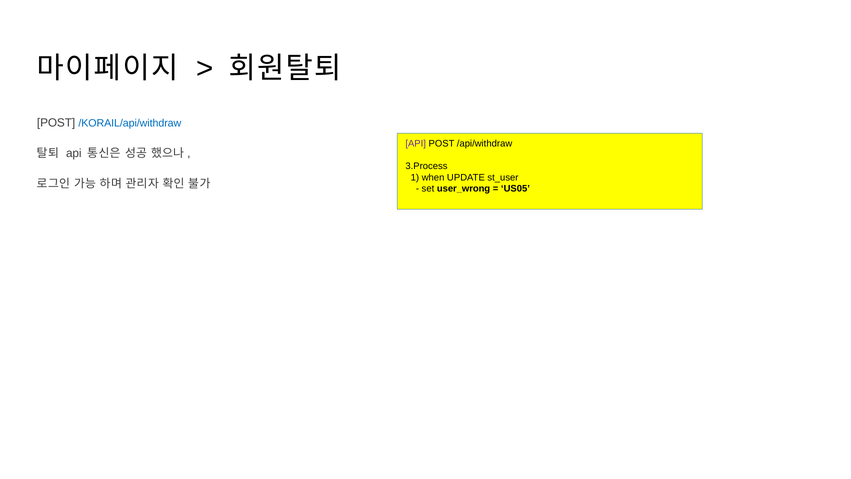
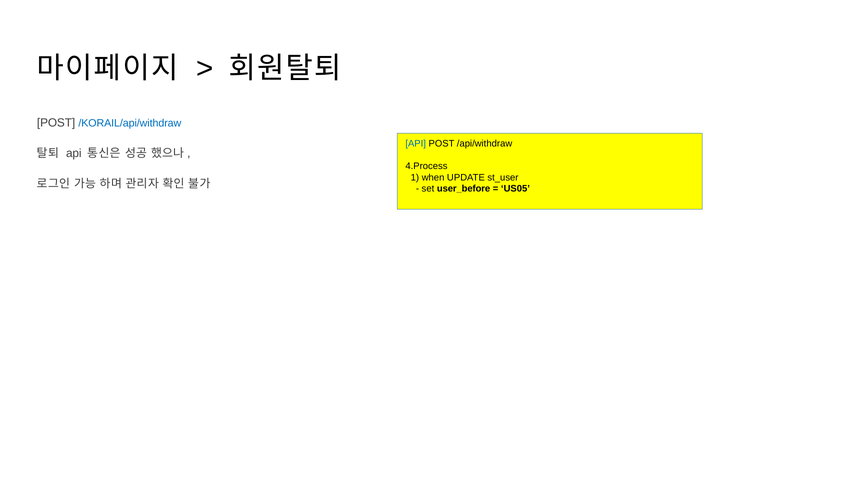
API at (416, 143) colour: purple -> blue
3.Process: 3.Process -> 4.Process
user_wrong: user_wrong -> user_before
